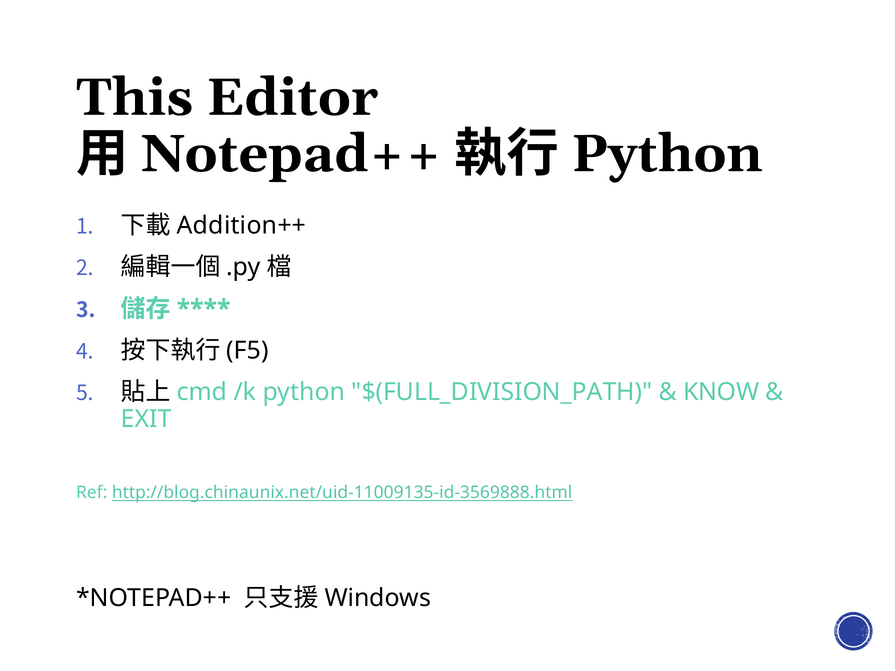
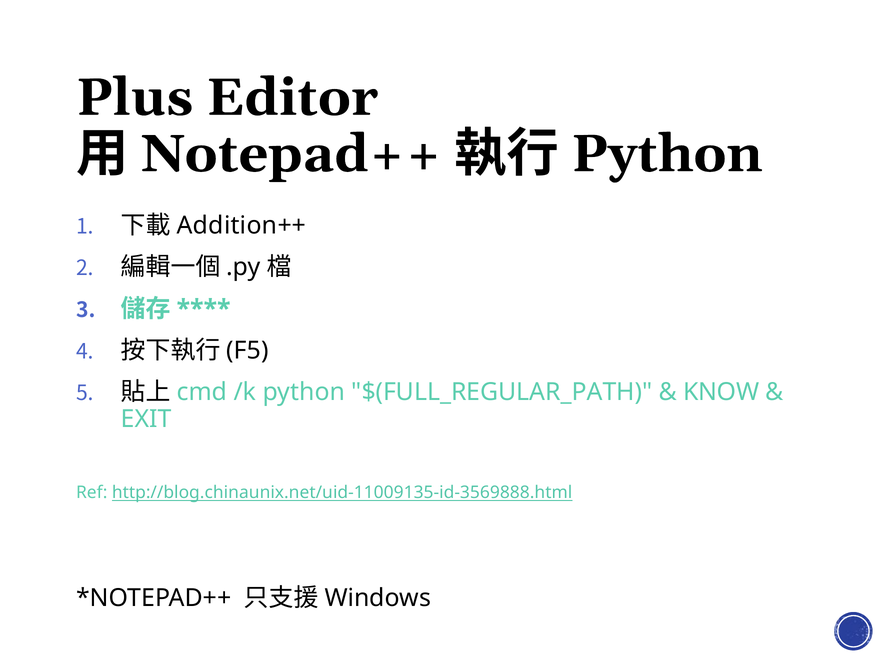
This: This -> Plus
$(FULL_DIVISION_PATH: $(FULL_DIVISION_PATH -> $(FULL_REGULAR_PATH
